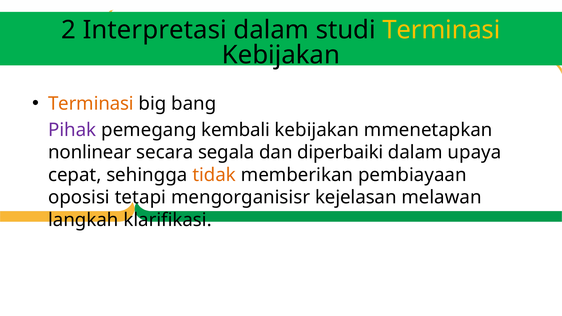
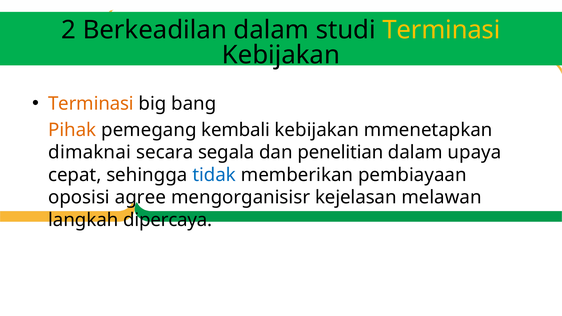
Interpretasi: Interpretasi -> Berkeadilan
Pihak colour: purple -> orange
nonlinear: nonlinear -> dimaknai
diperbaiki: diperbaiki -> penelitian
tidak colour: orange -> blue
tetapi: tetapi -> agree
klarifikasi: klarifikasi -> dipercaya
